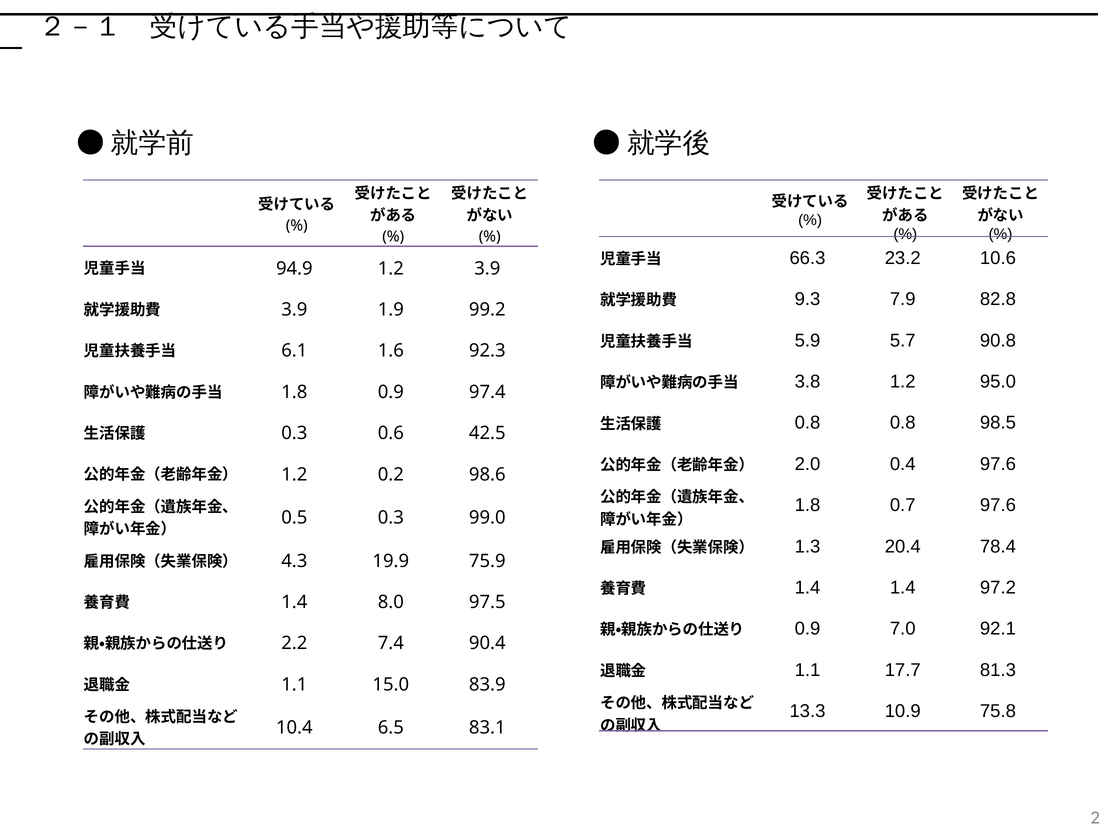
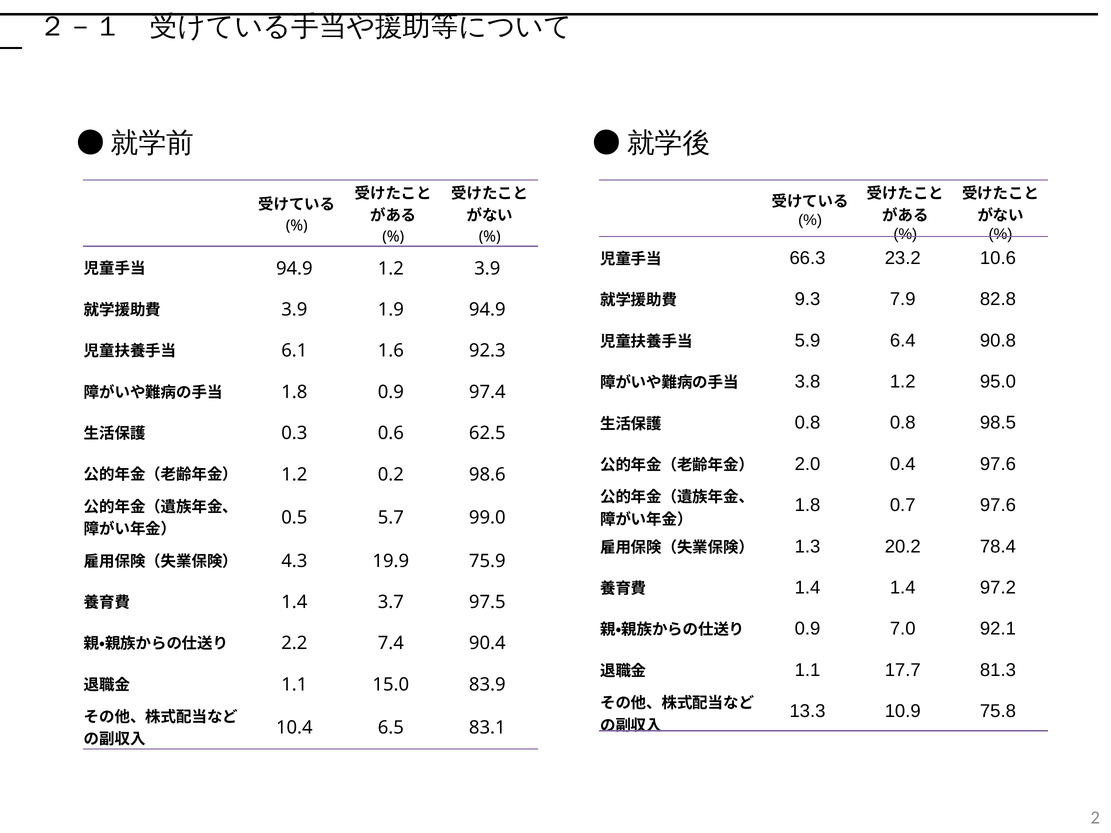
1.9 99.2: 99.2 -> 94.9
5.7: 5.7 -> 6.4
42.5: 42.5 -> 62.5
0.5 0.3: 0.3 -> 5.7
20.4: 20.4 -> 20.2
8.0: 8.0 -> 3.7
